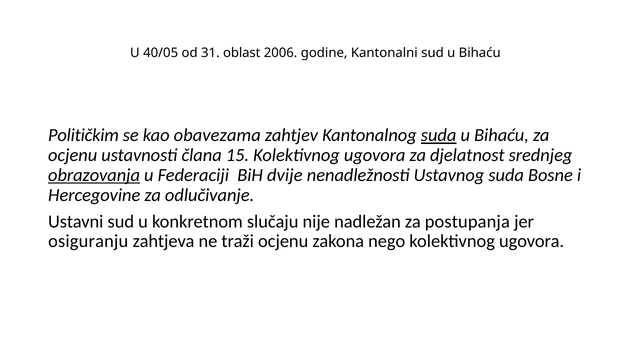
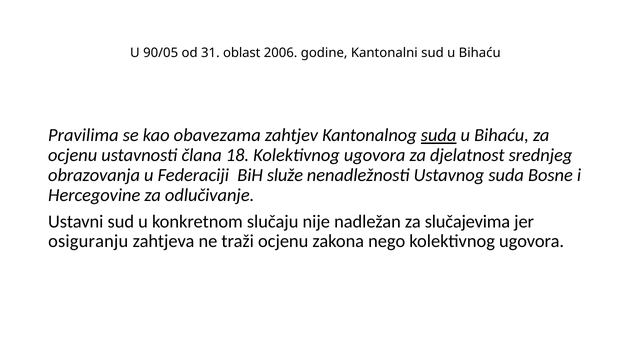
40/05: 40/05 -> 90/05
Političkim: Političkim -> Pravilima
15: 15 -> 18
obrazovanja underline: present -> none
dvije: dvije -> služe
postupanja: postupanja -> slučajevima
